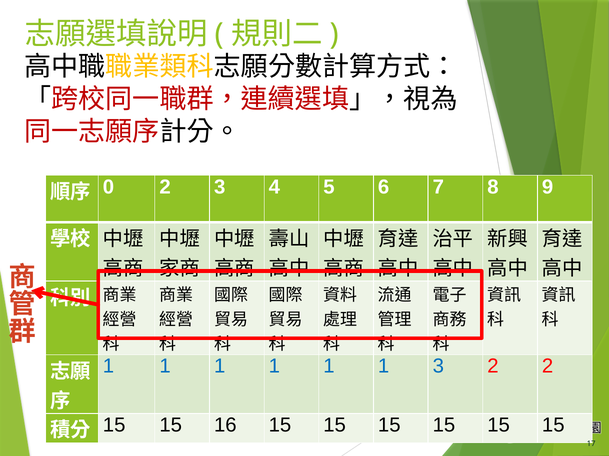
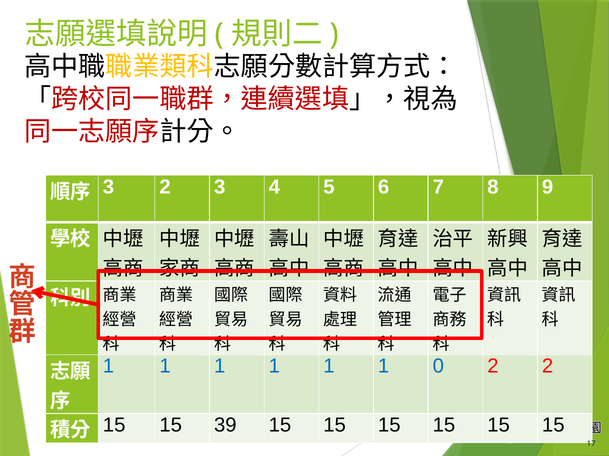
0 at (109, 187): 0 -> 3
1 3: 3 -> 0
16: 16 -> 39
